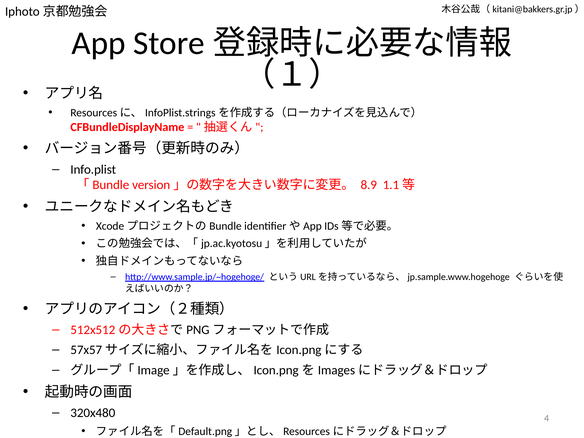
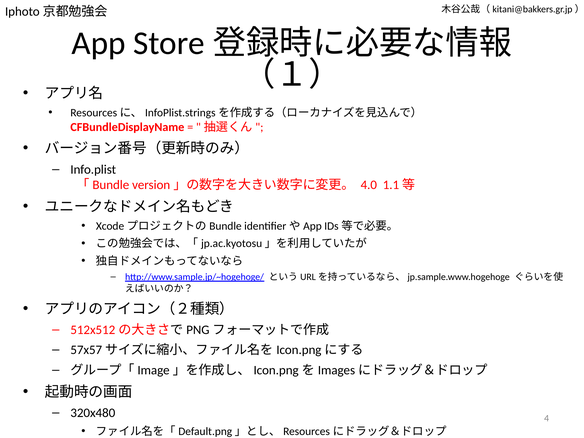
8.9: 8.9 -> 4.0
